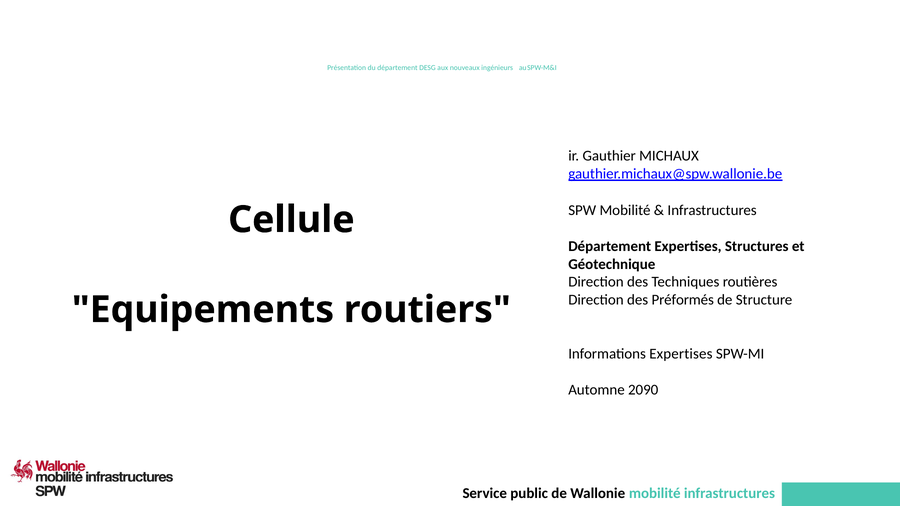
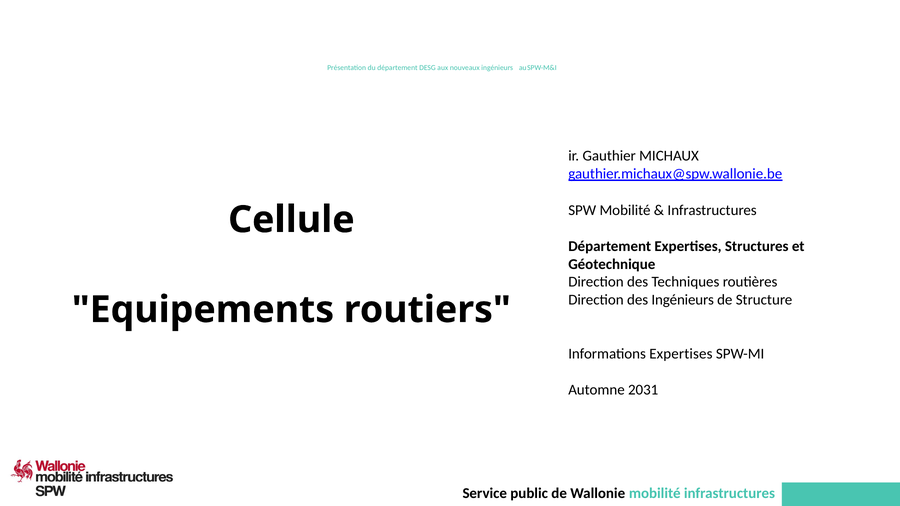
des Préformés: Préformés -> Ingénieurs
2090: 2090 -> 2031
